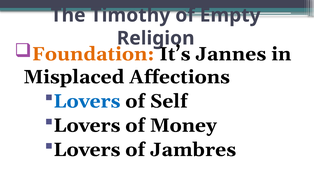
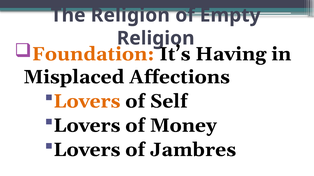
The Timothy: Timothy -> Religion
Jannes: Jannes -> Having
Lovers at (87, 102) colour: blue -> orange
